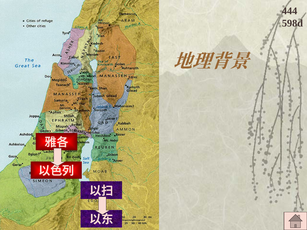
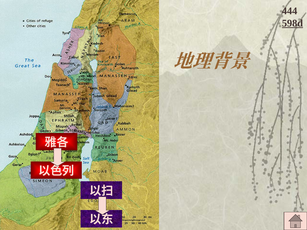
598d underline: none -> present
